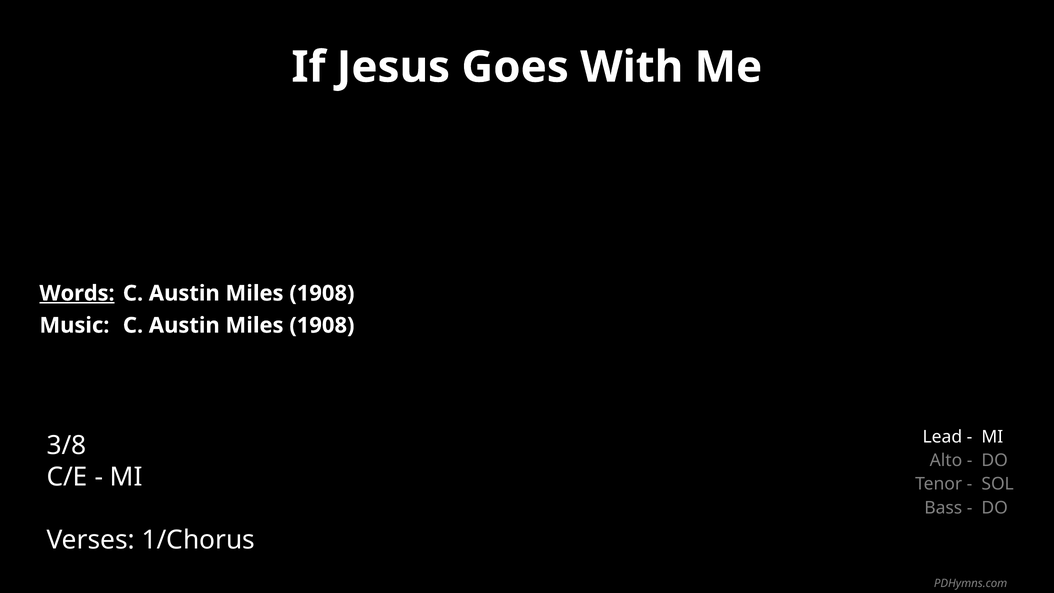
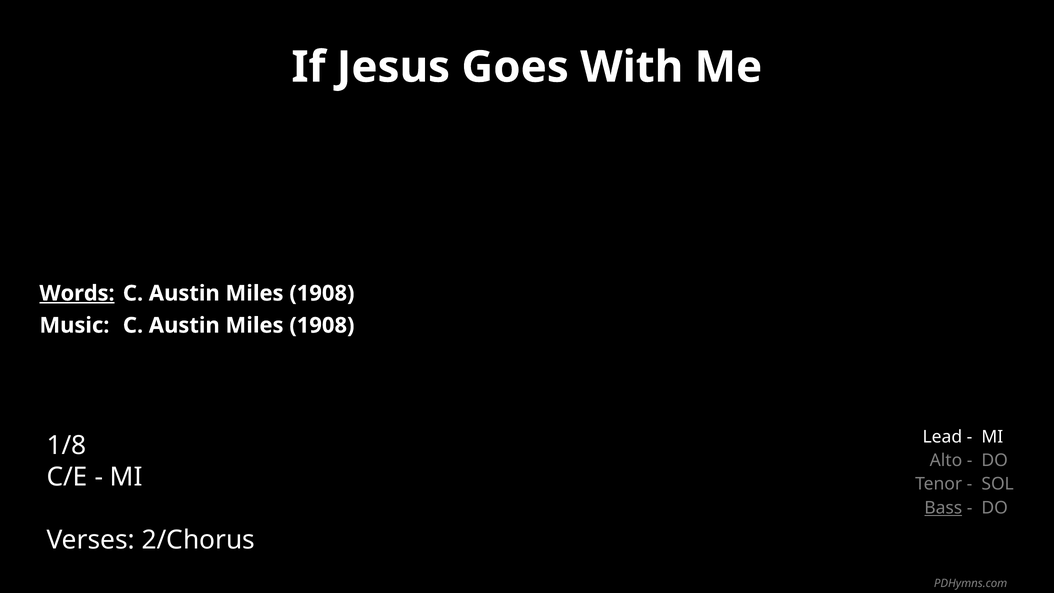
3/8: 3/8 -> 1/8
Bass underline: none -> present
1/Chorus: 1/Chorus -> 2/Chorus
